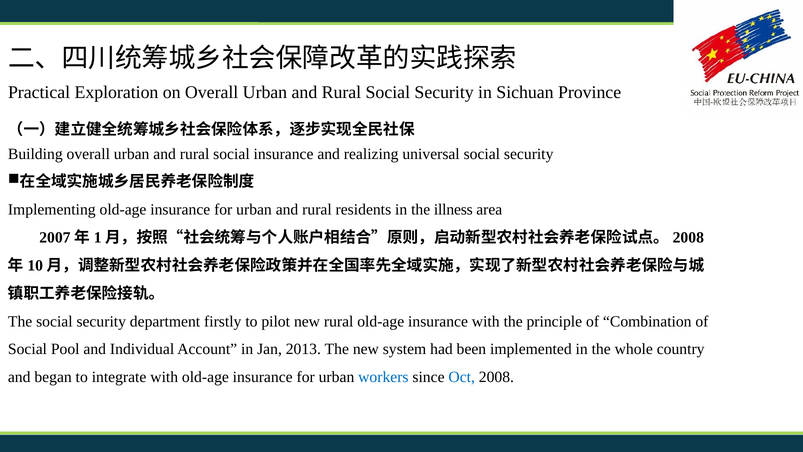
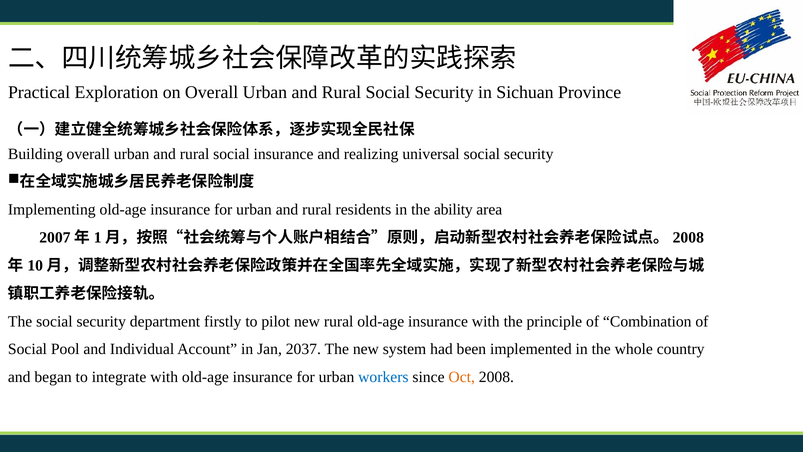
illness: illness -> ability
2013: 2013 -> 2037
Oct colour: blue -> orange
